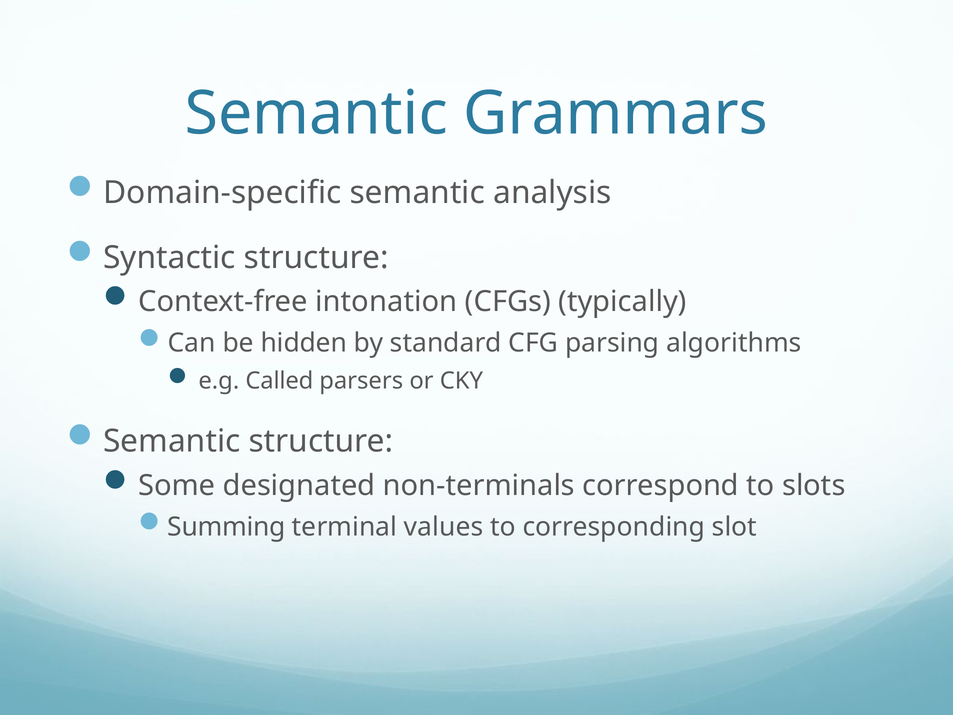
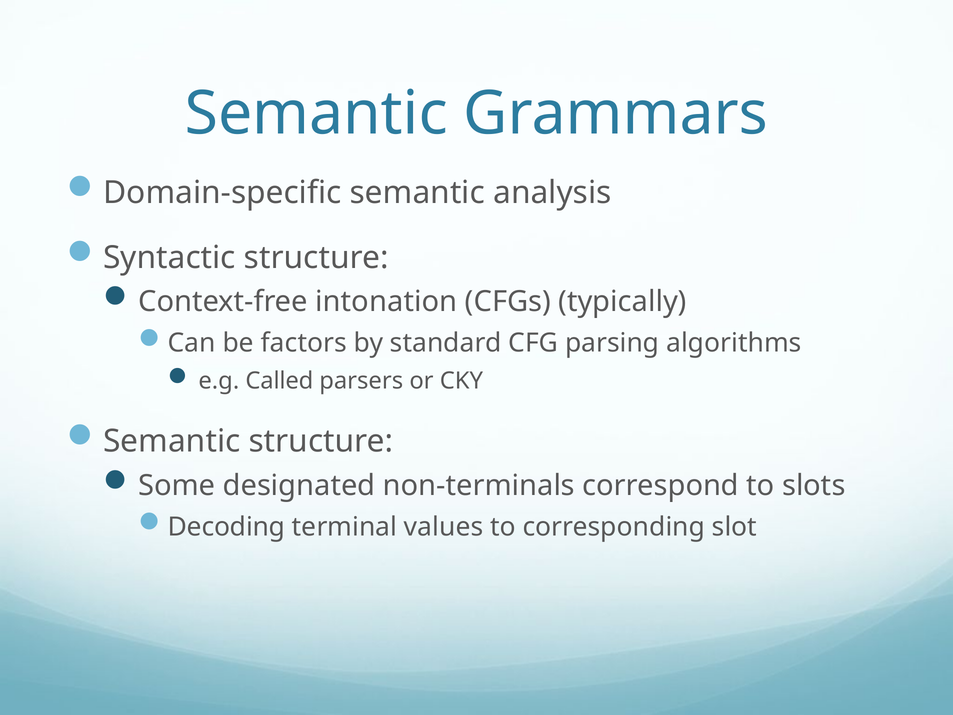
hidden: hidden -> factors
Summing: Summing -> Decoding
